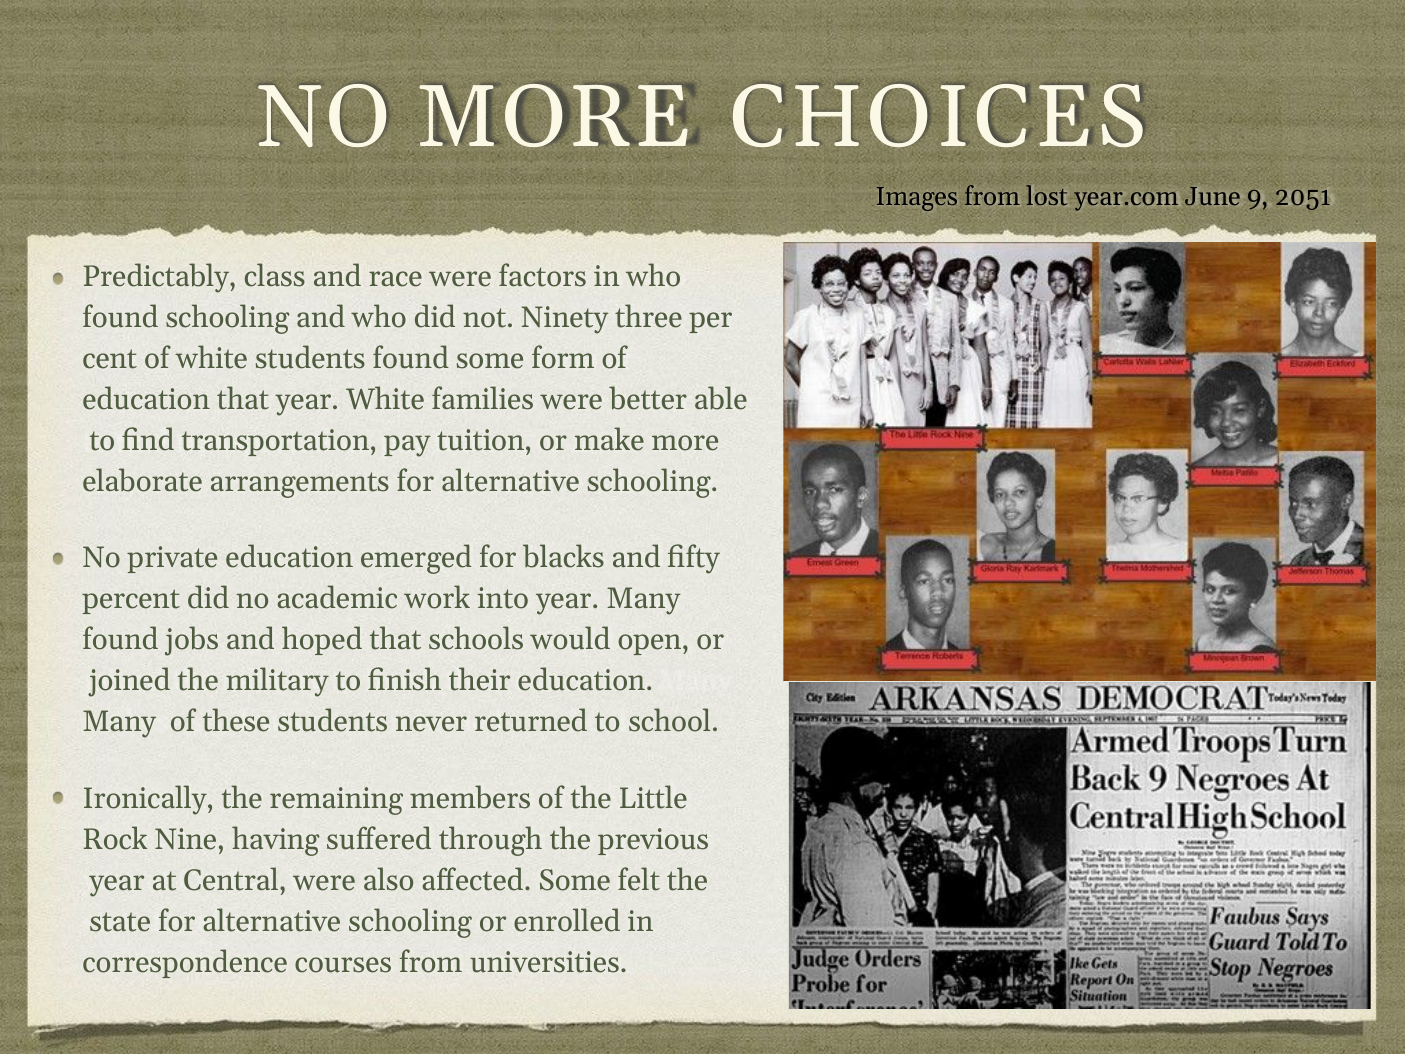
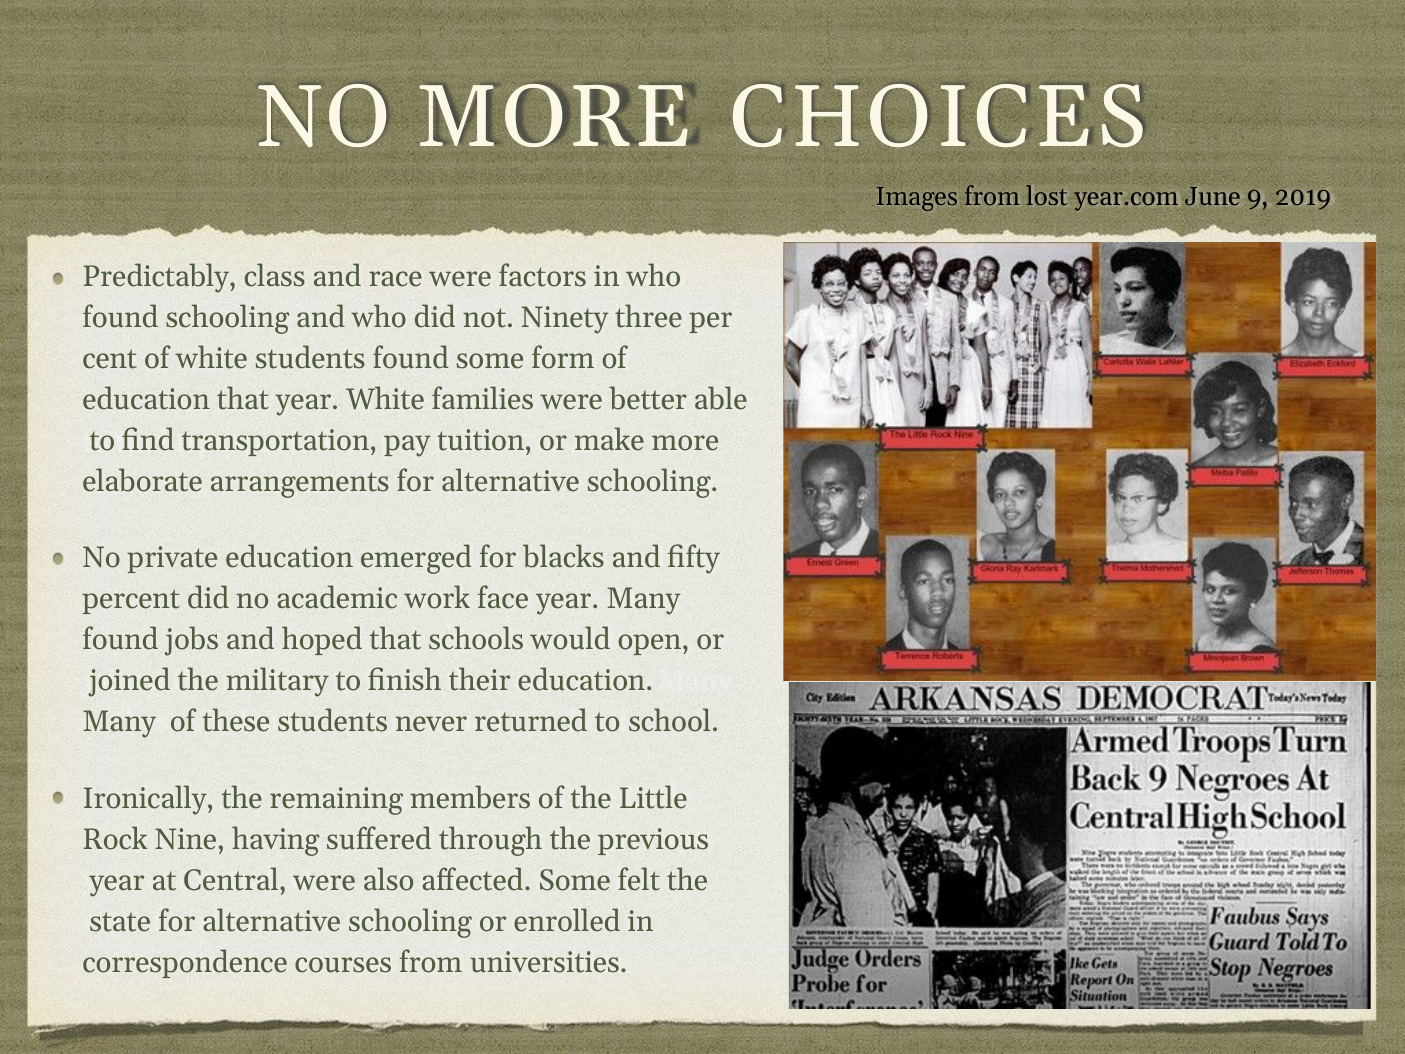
2051: 2051 -> 2019
into: into -> face
